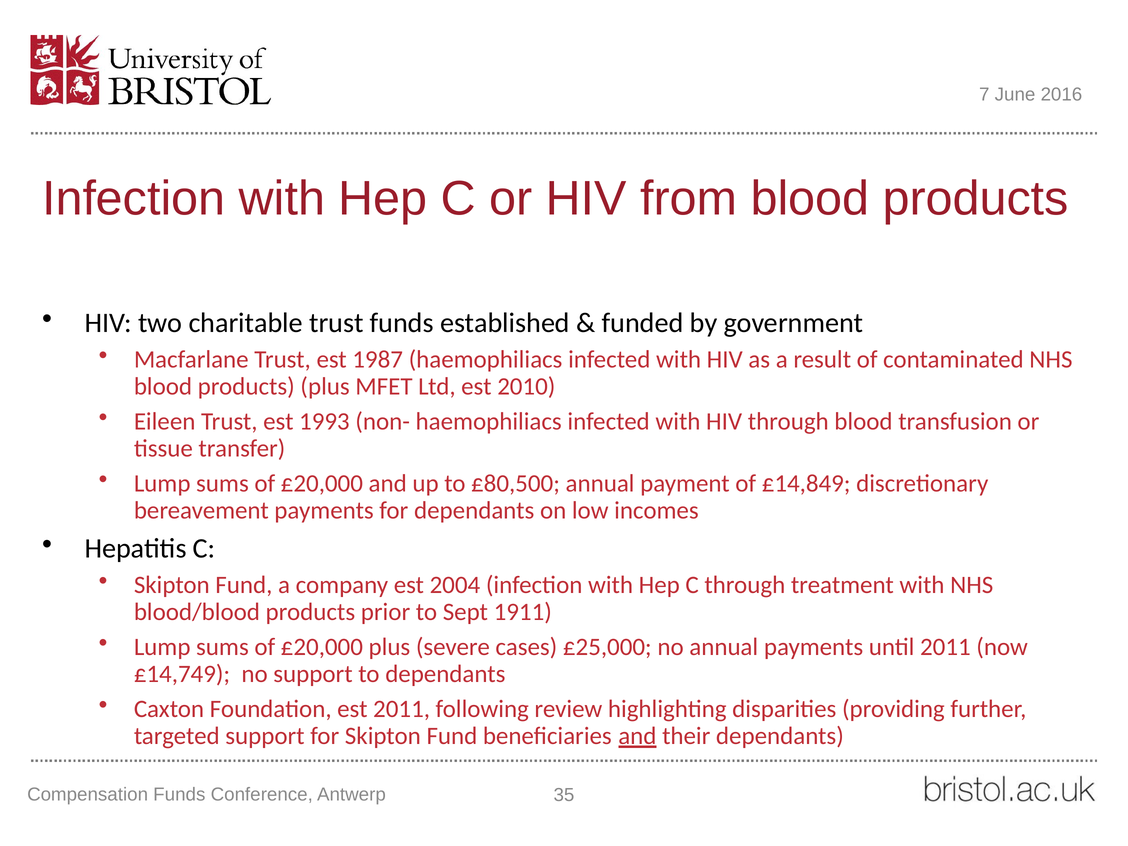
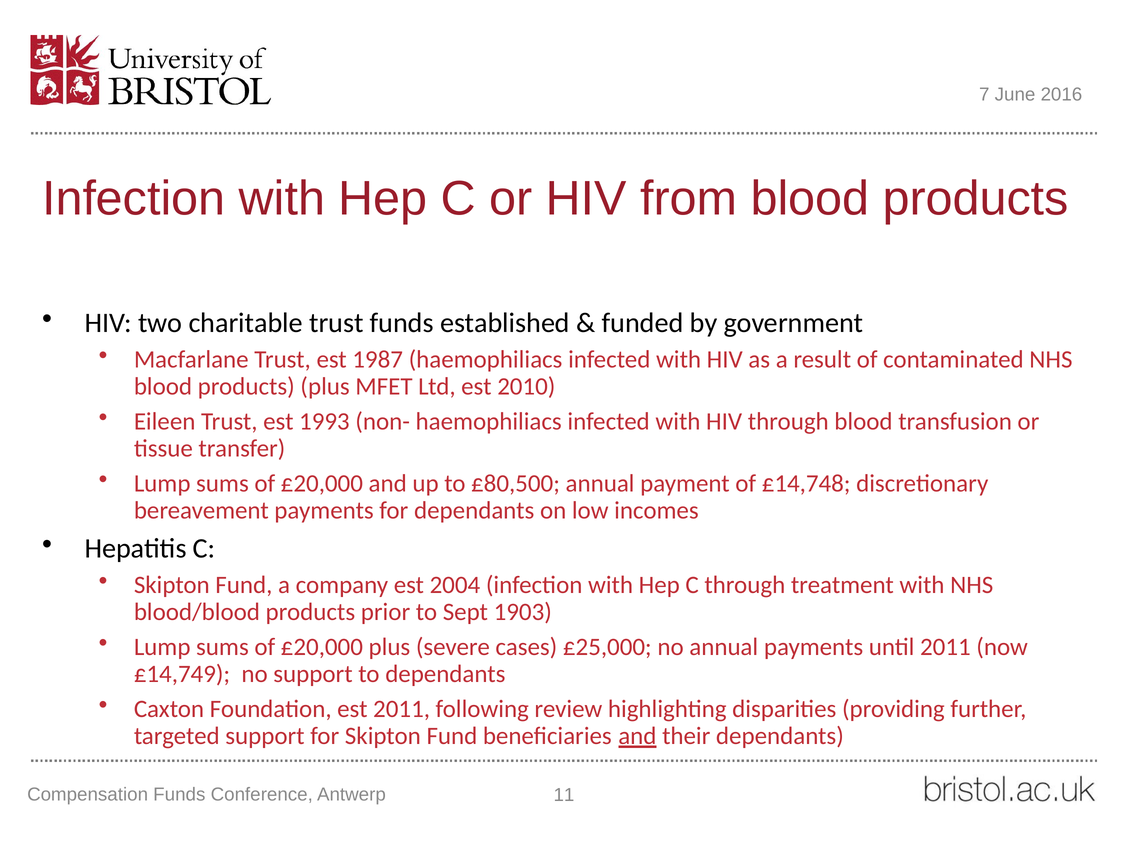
£14,849: £14,849 -> £14,748
1911: 1911 -> 1903
35: 35 -> 11
